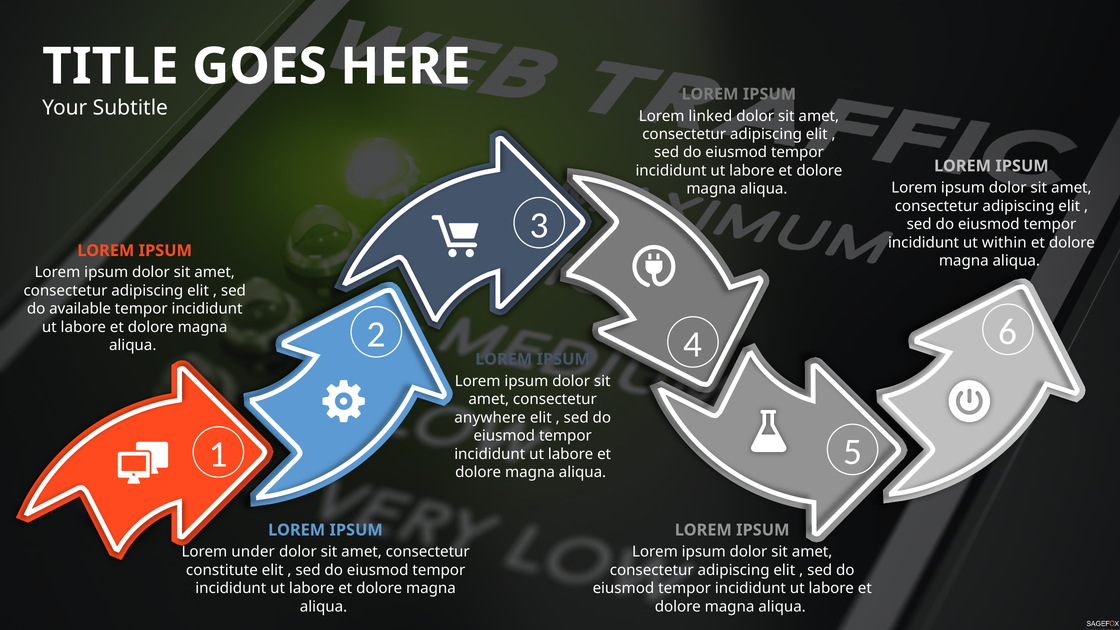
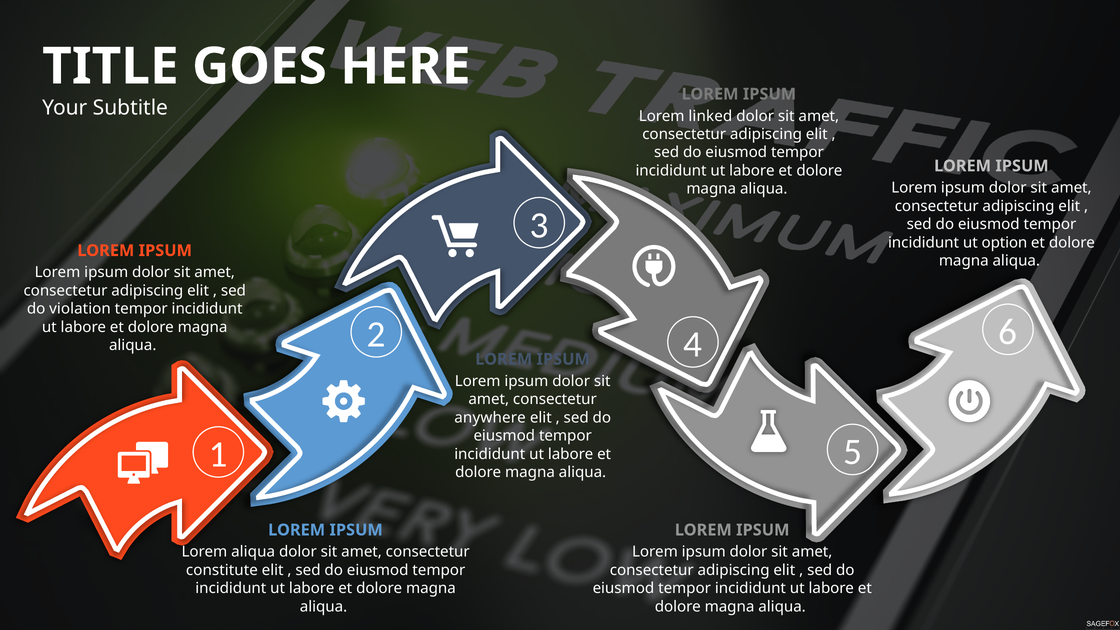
within: within -> option
available: available -> violation
Lorem under: under -> aliqua
